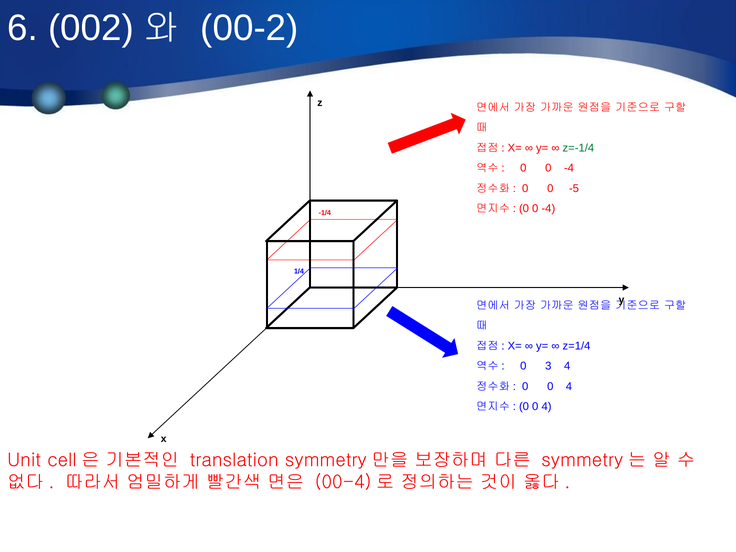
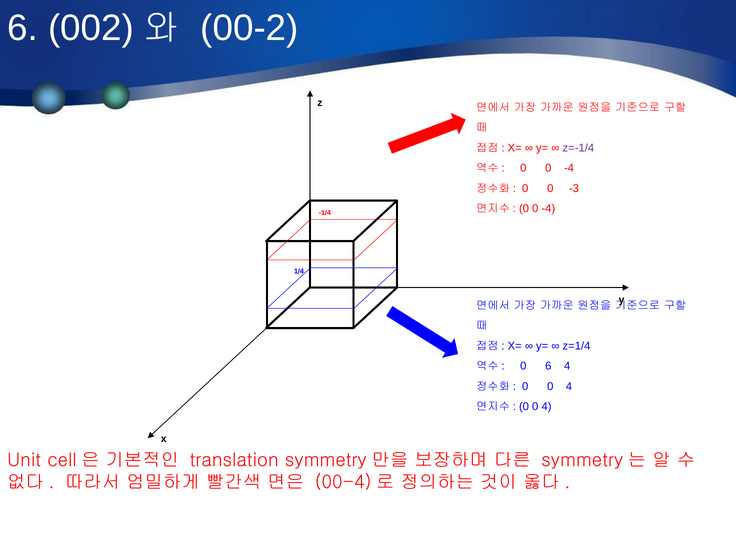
z=-1/4 colour: green -> purple
-5: -5 -> -3
0 3: 3 -> 6
